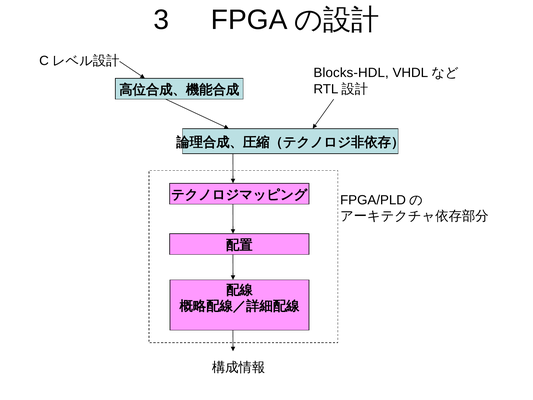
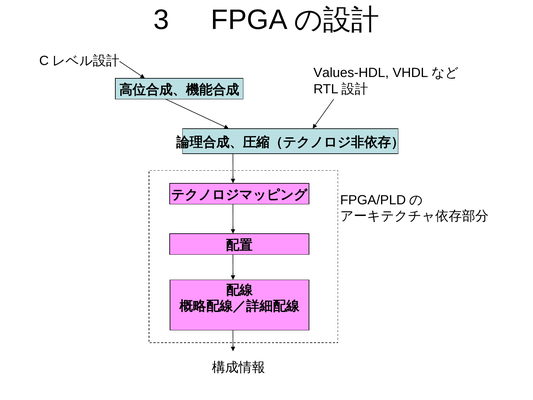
Blocks-HDL: Blocks-HDL -> Values-HDL
